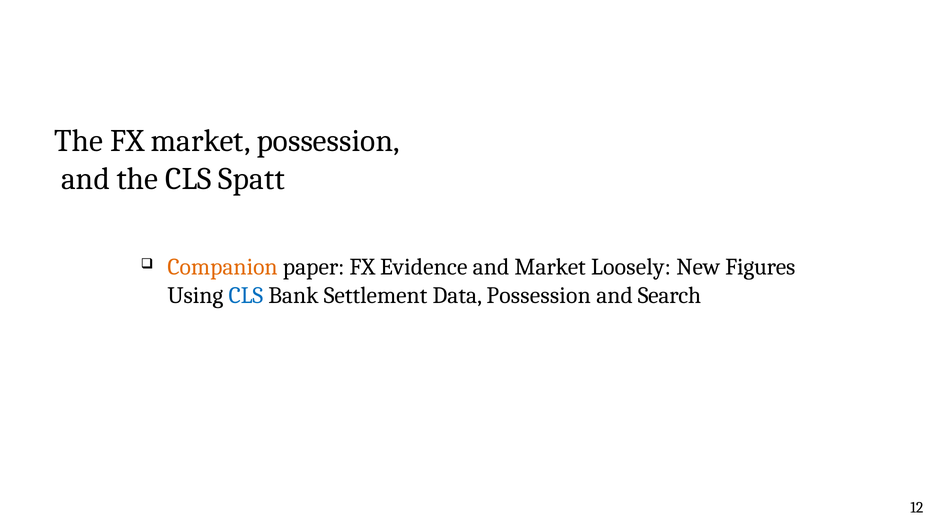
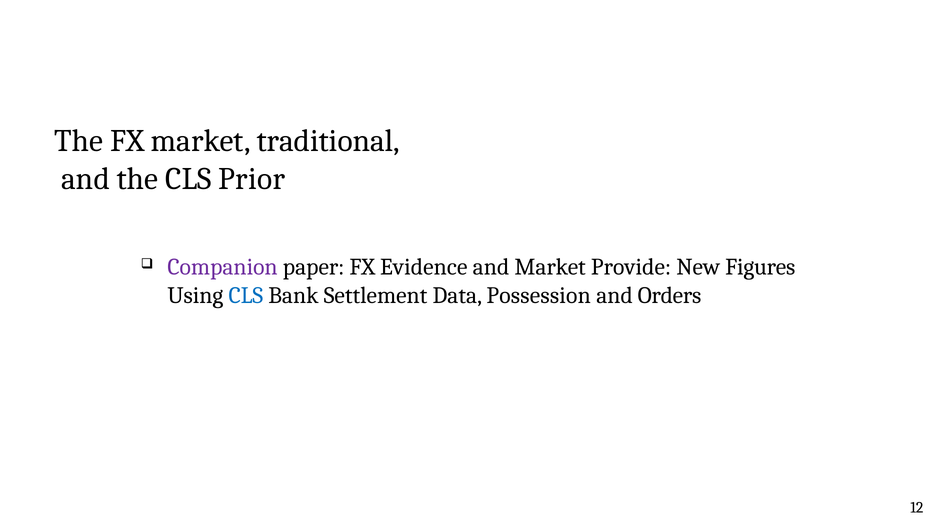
market possession: possession -> traditional
Spatt: Spatt -> Prior
Companion colour: orange -> purple
Loosely: Loosely -> Provide
Search: Search -> Orders
